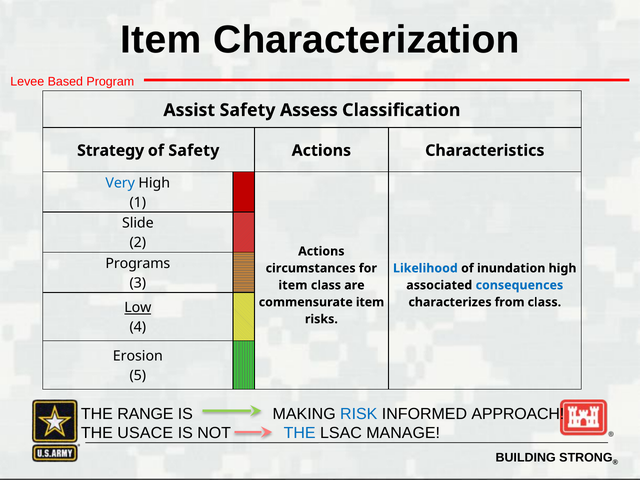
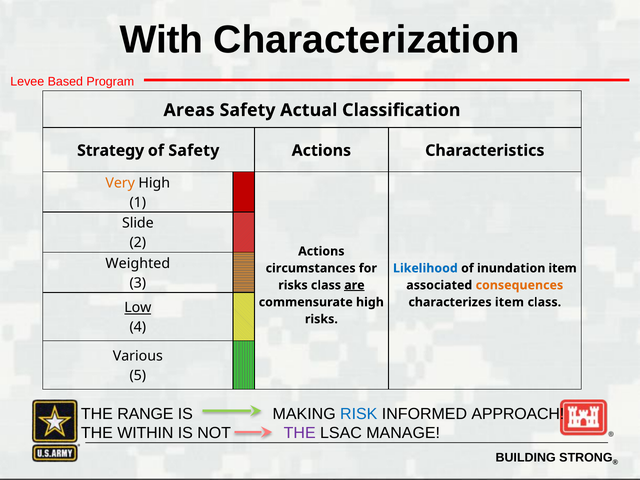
Item at (161, 40): Item -> With
Assist: Assist -> Areas
Assess: Assess -> Actual
Very colour: blue -> orange
Programs: Programs -> Weighted
inundation high: high -> item
item at (293, 285): item -> risks
are underline: none -> present
consequences colour: blue -> orange
commensurate item: item -> high
characterizes from: from -> item
Erosion: Erosion -> Various
USACE: USACE -> WITHIN
THE at (300, 433) colour: blue -> purple
